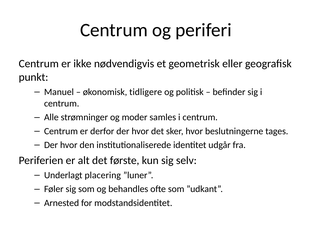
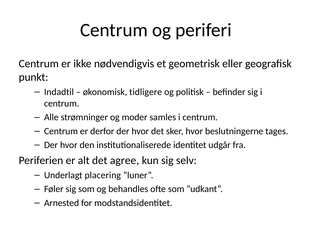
Manuel: Manuel -> Indadtil
første: første -> agree
